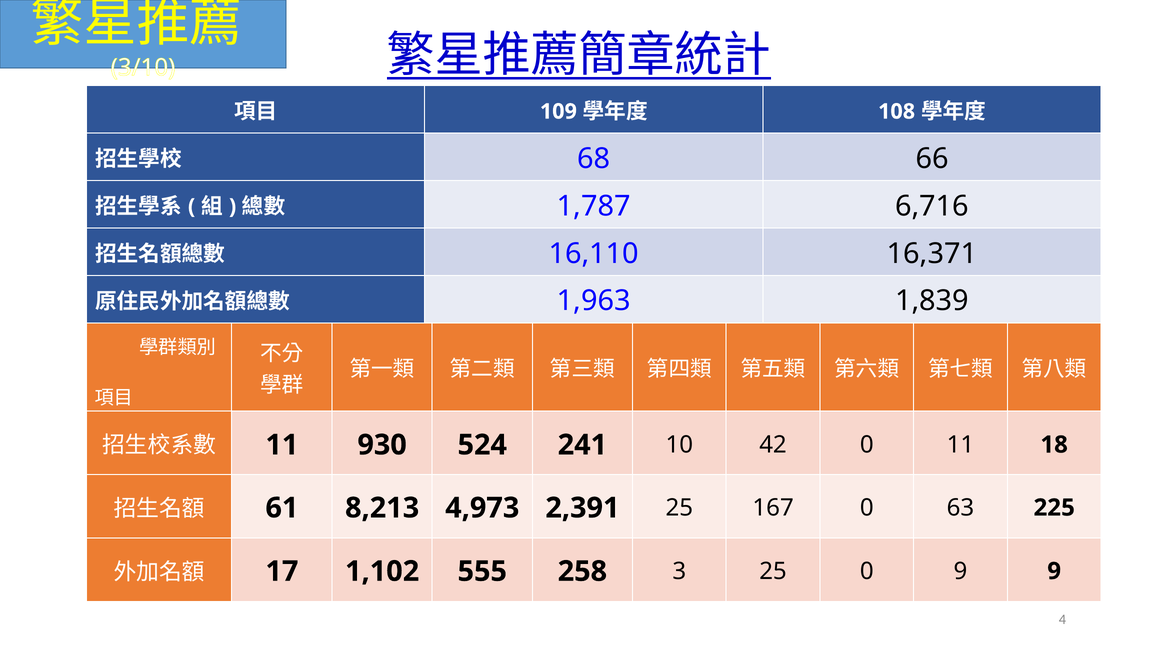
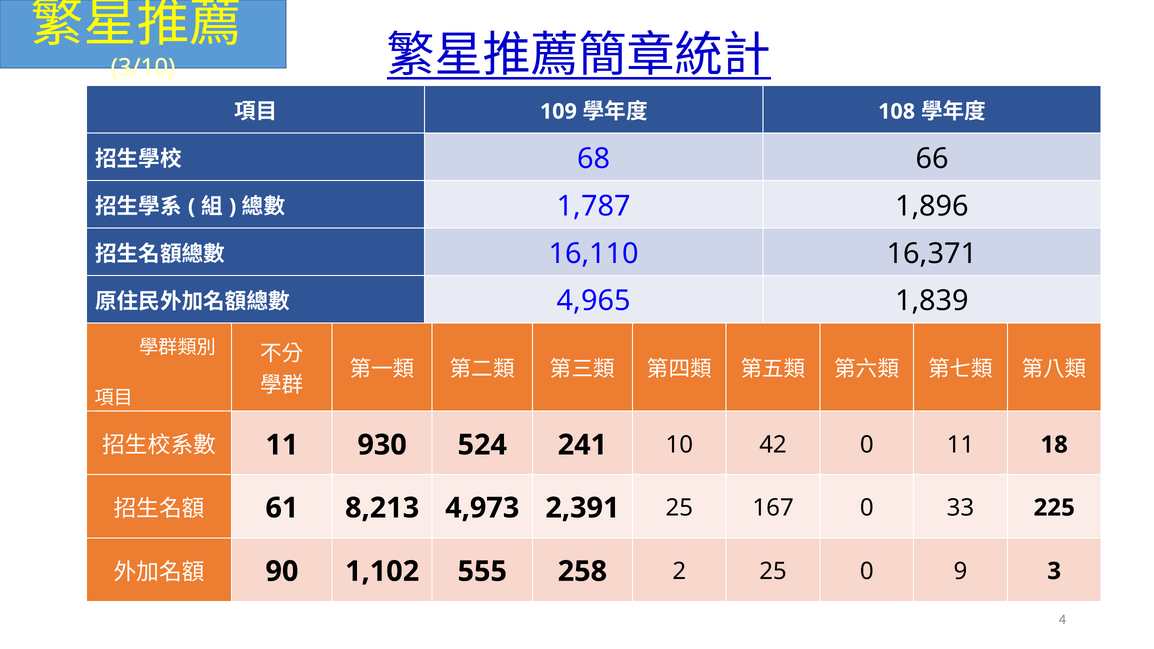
6,716: 6,716 -> 1,896
1,963: 1,963 -> 4,965
63: 63 -> 33
17: 17 -> 90
3: 3 -> 2
9 9: 9 -> 3
